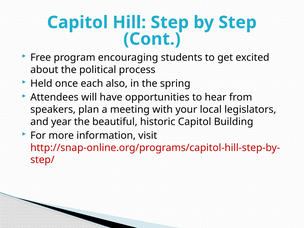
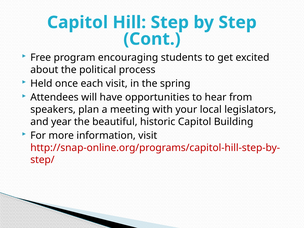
each also: also -> visit
